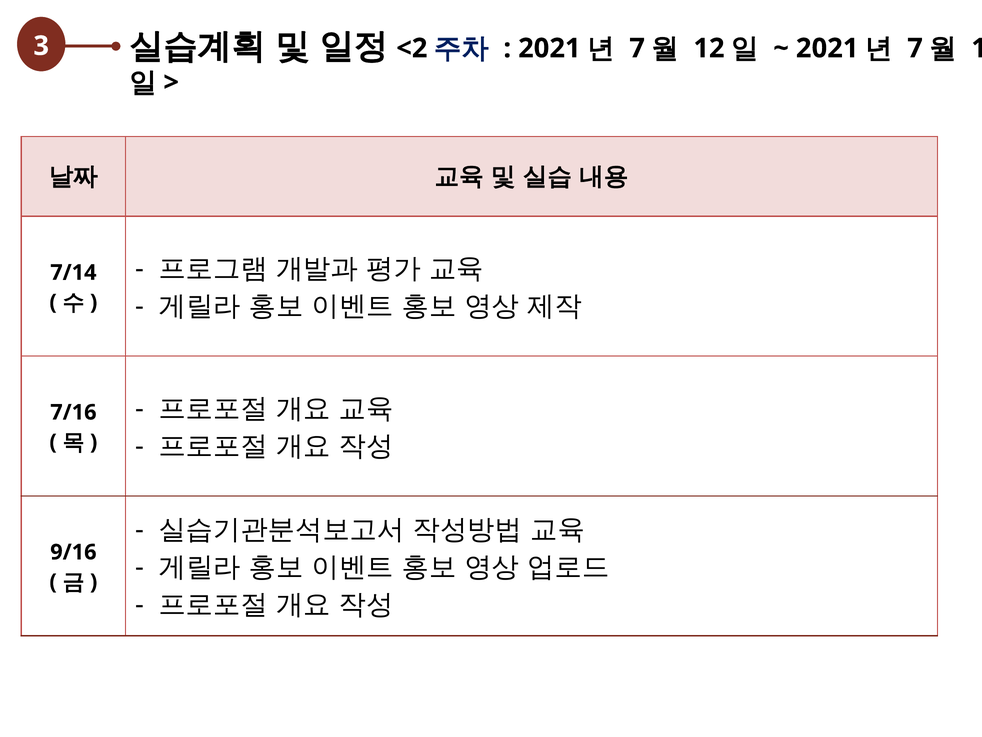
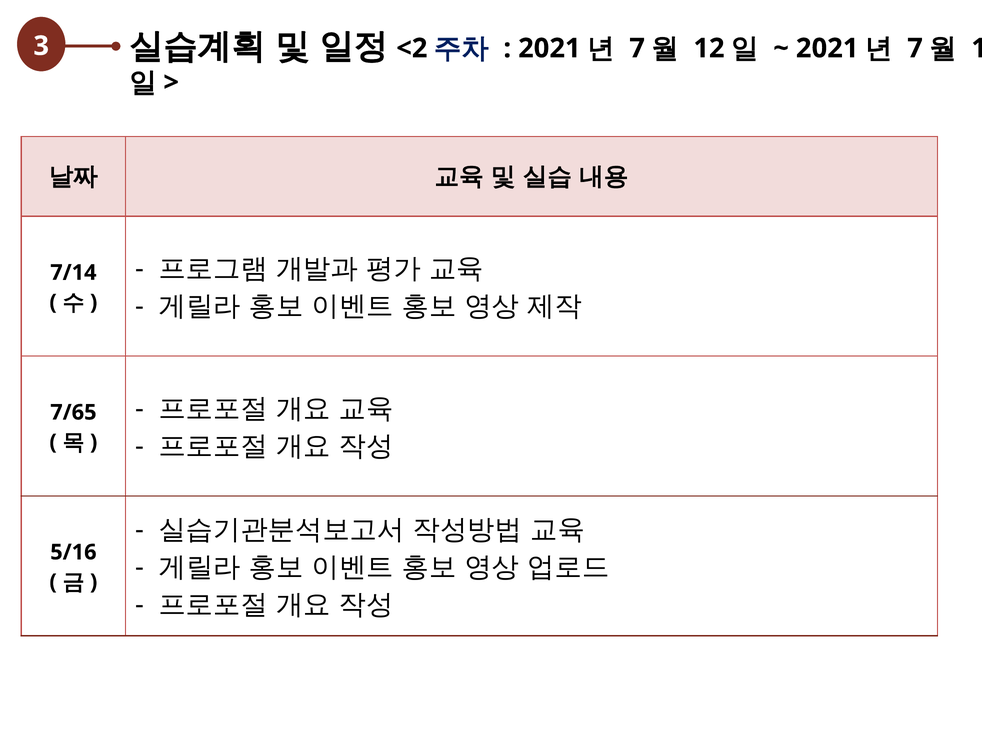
7/16: 7/16 -> 7/65
9/16: 9/16 -> 5/16
